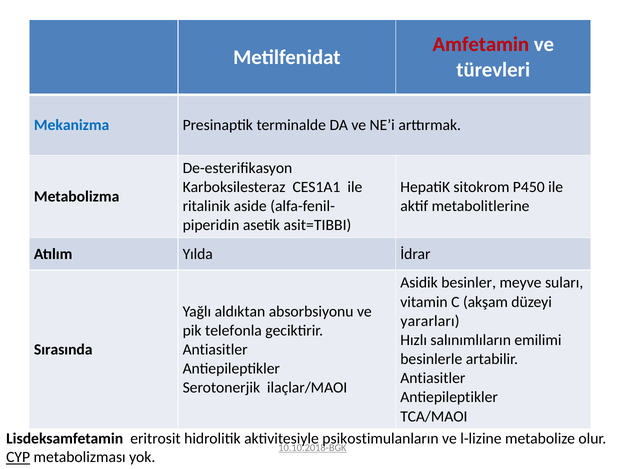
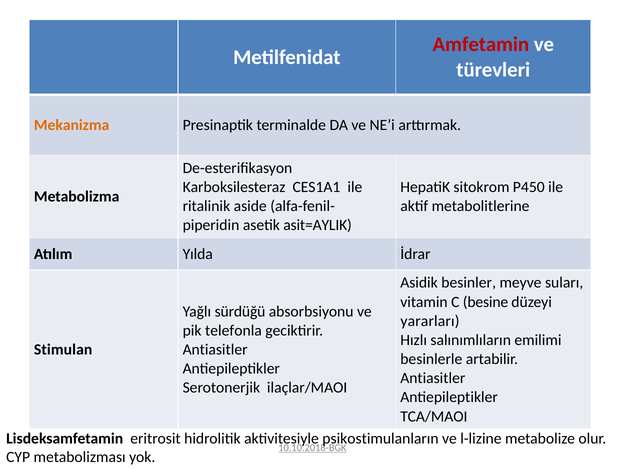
Mekanizma colour: blue -> orange
asit=TIBBI: asit=TIBBI -> asit=AYLIK
akşam: akşam -> besine
aldıktan: aldıktan -> sürdüğü
Sırasında: Sırasında -> Stimulan
CYP underline: present -> none
